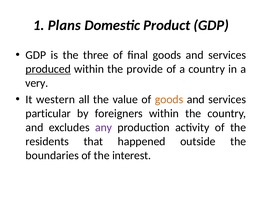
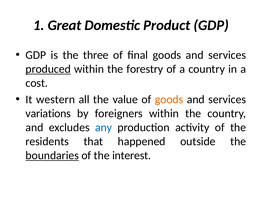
Plans: Plans -> Great
provide: provide -> forestry
very: very -> cost
particular: particular -> variations
any colour: purple -> blue
boundaries underline: none -> present
